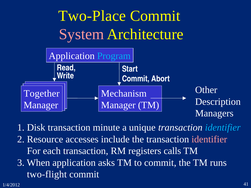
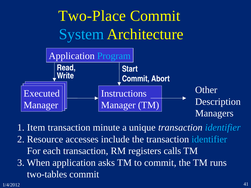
System colour: pink -> light blue
Together: Together -> Executed
Mechanism: Mechanism -> Instructions
Disk: Disk -> Item
identifier at (209, 139) colour: pink -> light blue
two-flight: two-flight -> two-tables
